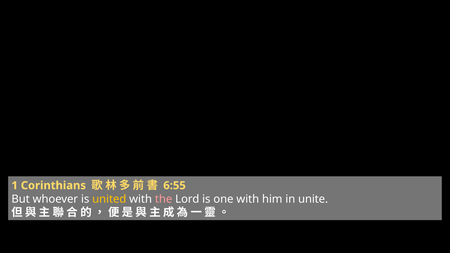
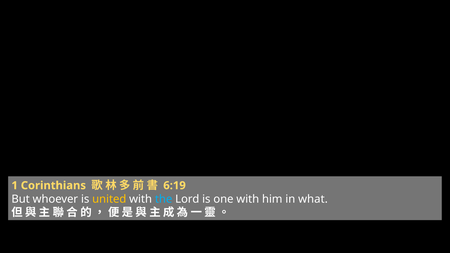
6:55: 6:55 -> 6:19
the colour: pink -> light blue
unite: unite -> what
